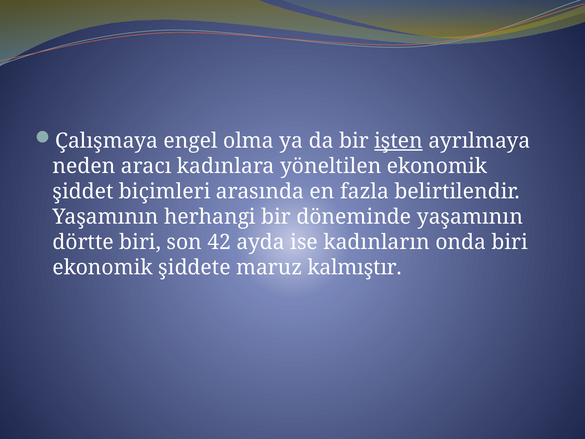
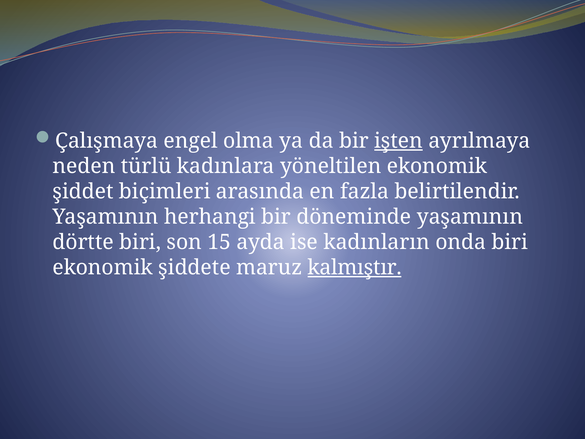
aracı: aracı -> türlü
42: 42 -> 15
kalmıştır underline: none -> present
